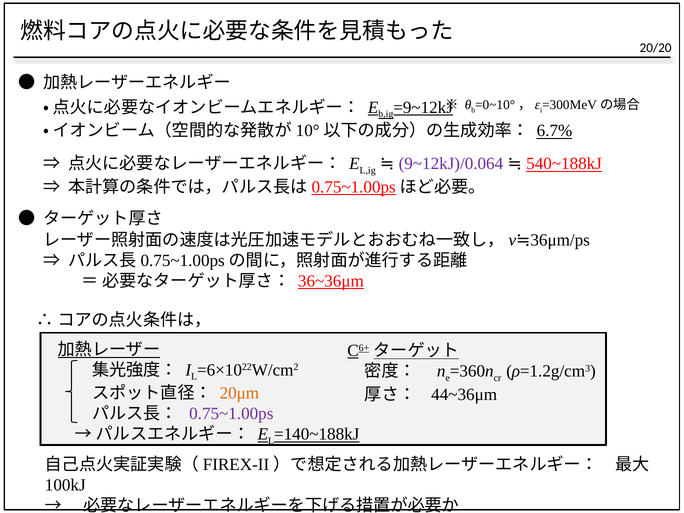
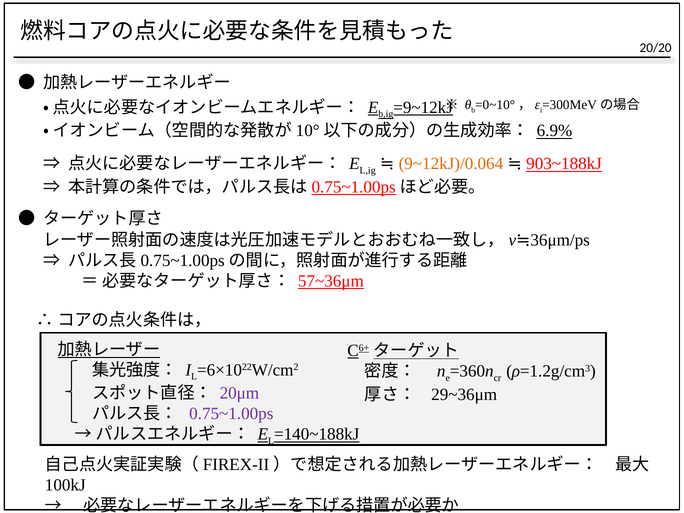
6.7%: 6.7% -> 6.9%
540~188kJ: 540~188kJ -> 903~188kJ
9~12kJ)/0.064 colour: purple -> orange
36~36μm: 36~36μm -> 57~36μm
20μm colour: orange -> purple
44~36μm: 44~36μm -> 29~36μm
